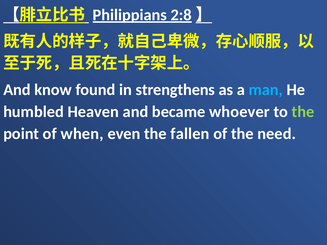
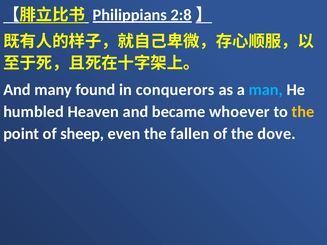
know: know -> many
strengthens: strengthens -> conquerors
the at (303, 112) colour: light green -> yellow
when: when -> sheep
need: need -> dove
